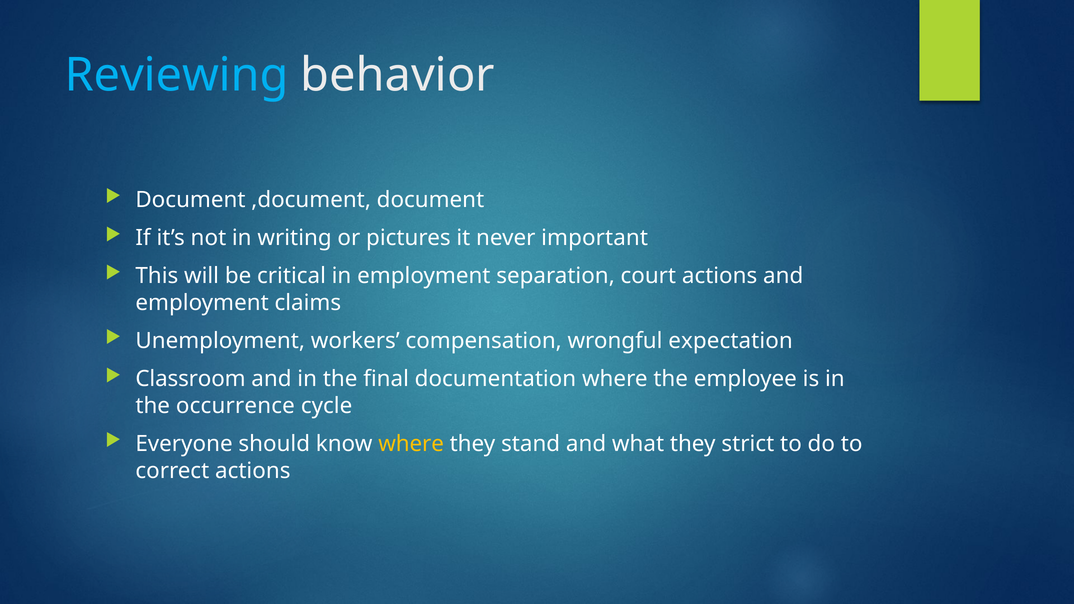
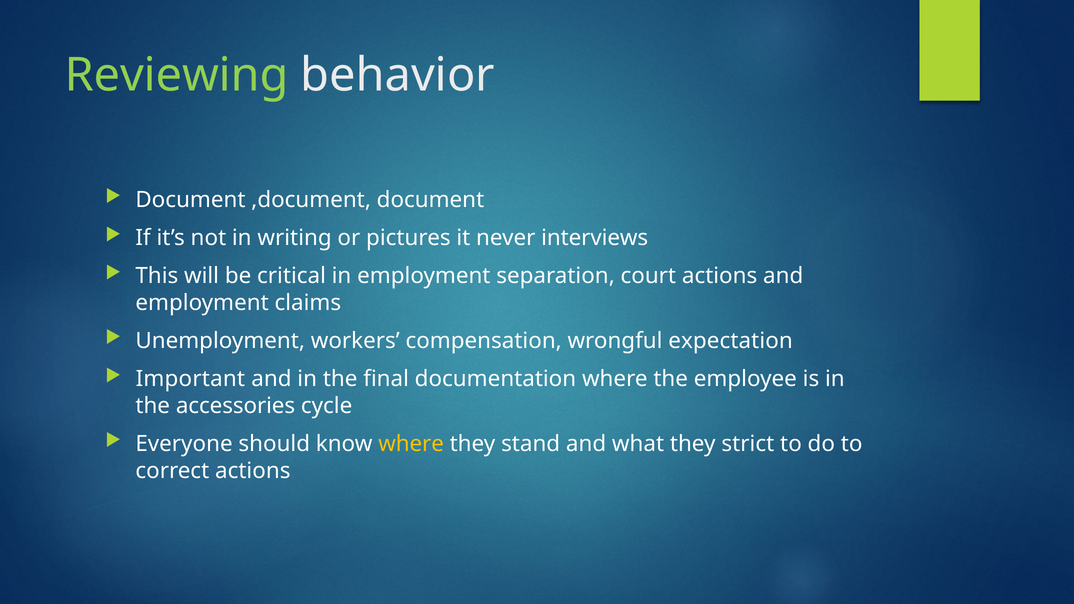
Reviewing colour: light blue -> light green
important: important -> interviews
Classroom: Classroom -> Important
occurrence: occurrence -> accessories
